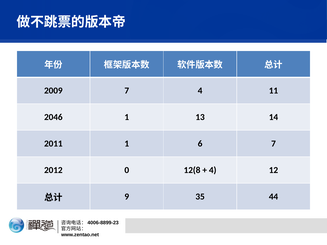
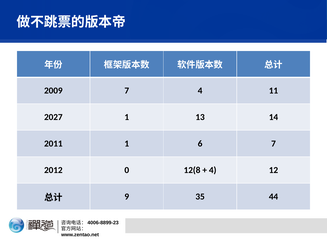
2046: 2046 -> 2027
